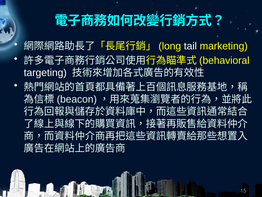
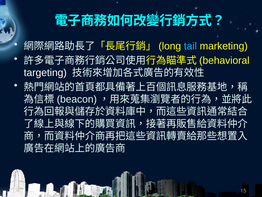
tail colour: white -> light blue
